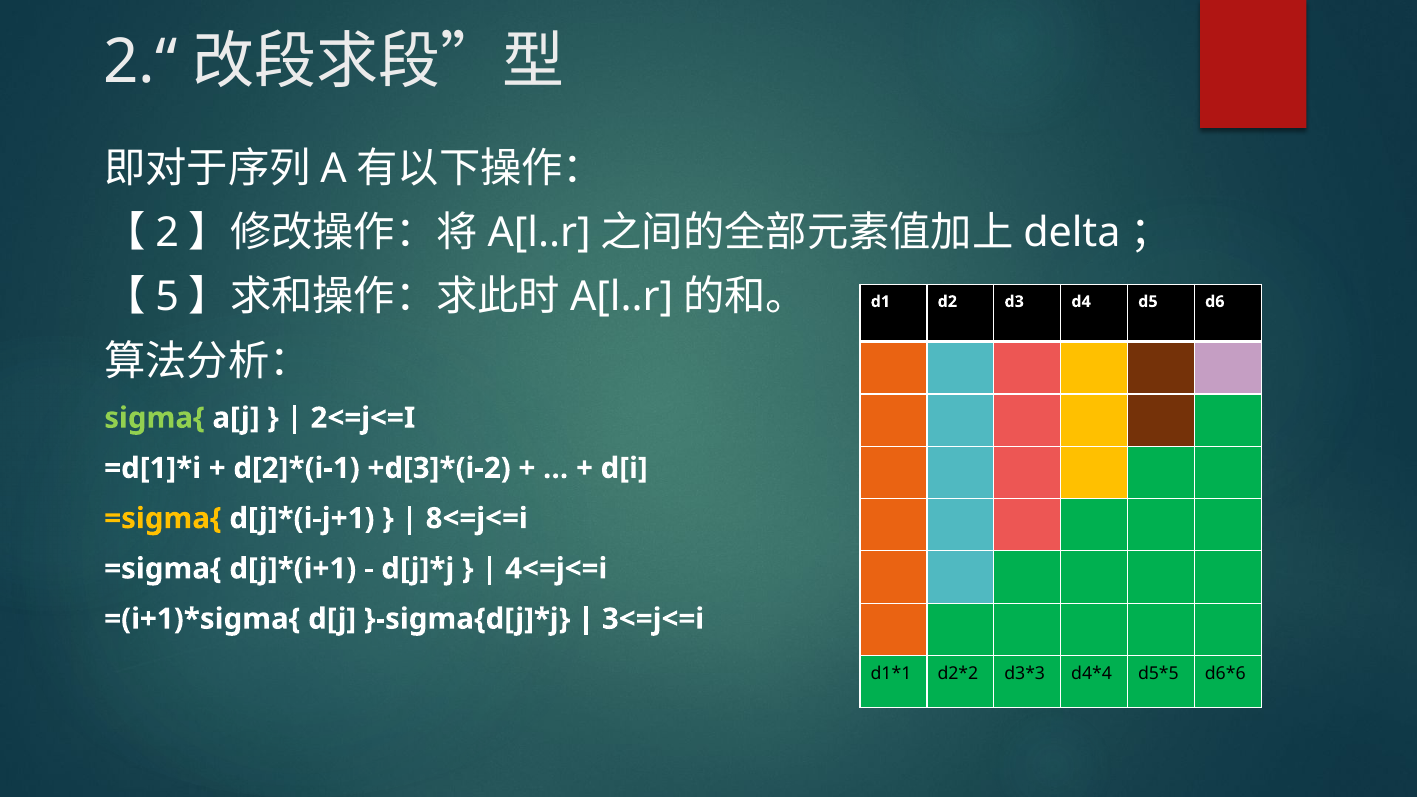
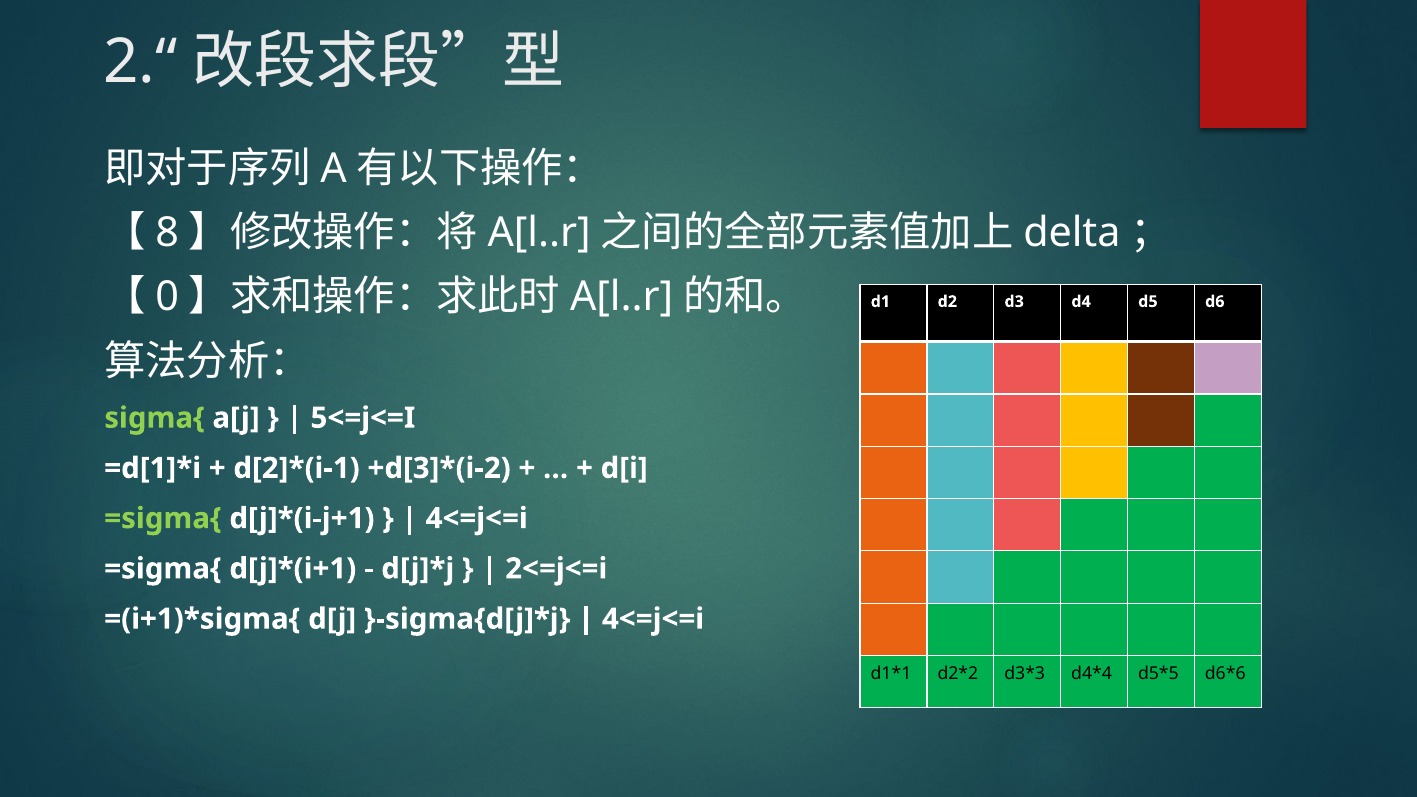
2: 2 -> 8
5: 5 -> 0
2<=j<=I: 2<=j<=I -> 5<=j<=I
=sigma{ at (163, 519) colour: yellow -> light green
8<=j<=i at (477, 519): 8<=j<=i -> 4<=j<=i
4<=j<=i: 4<=j<=i -> 2<=j<=i
3<=j<=i at (653, 619): 3<=j<=i -> 4<=j<=i
